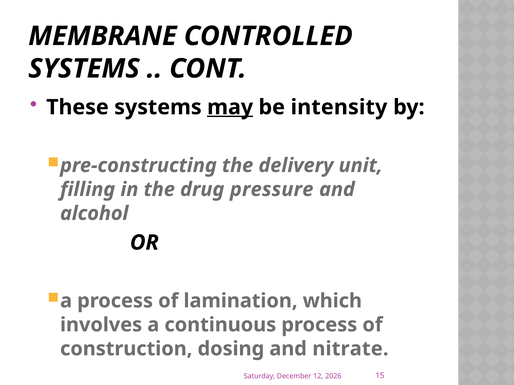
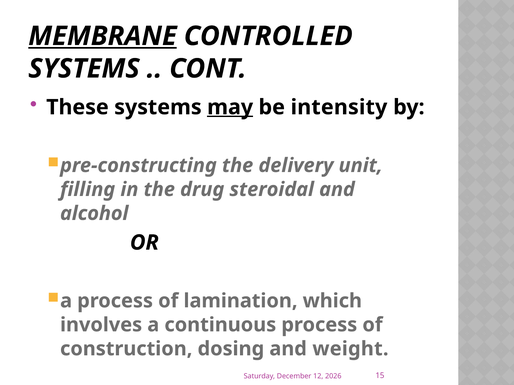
MEMBRANE underline: none -> present
pressure: pressure -> steroidal
nitrate: nitrate -> weight
